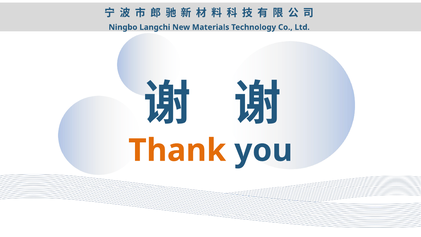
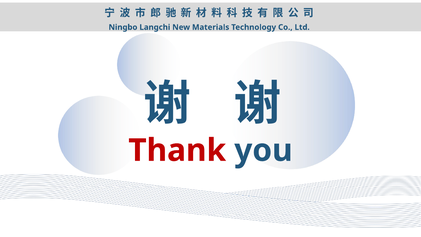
Thank colour: orange -> red
